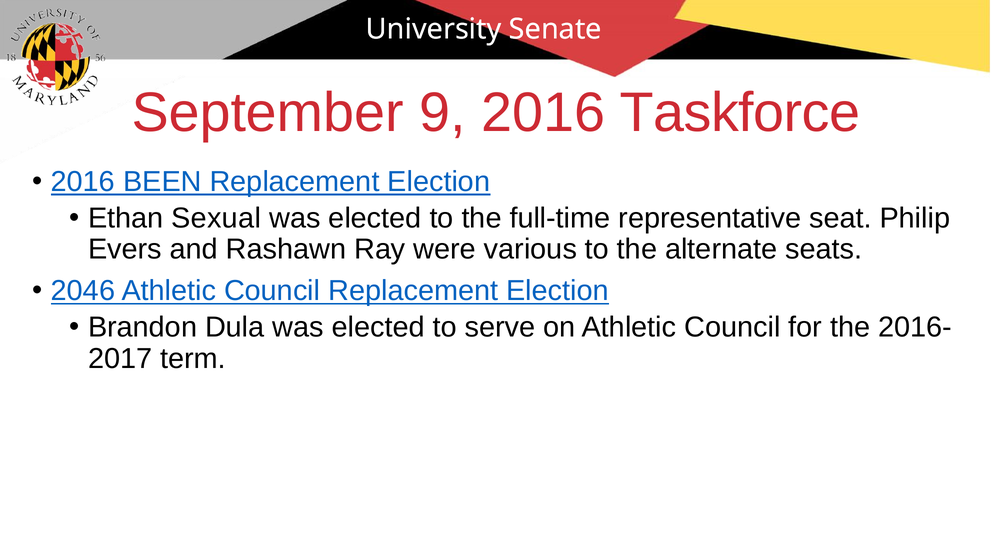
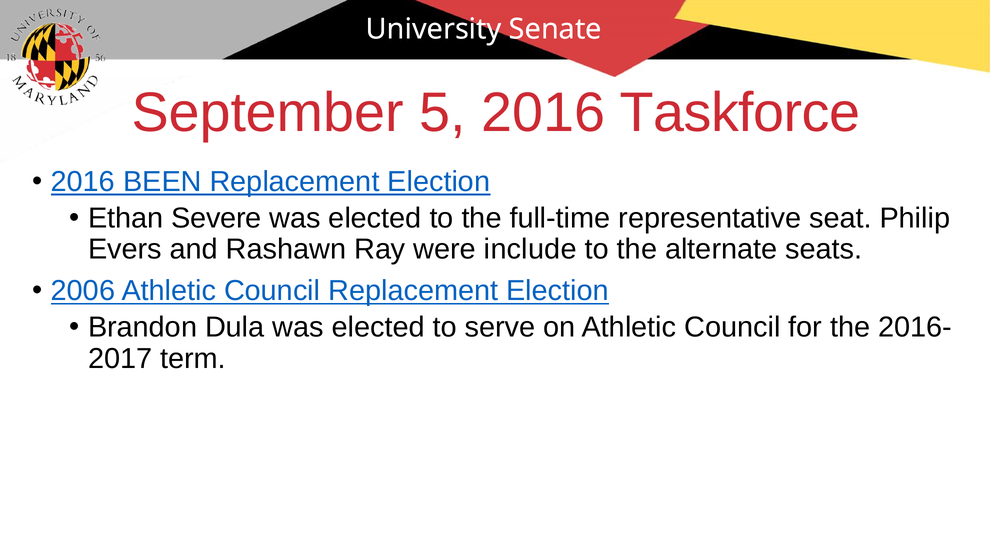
9: 9 -> 5
Sexual: Sexual -> Severe
various: various -> include
2046: 2046 -> 2006
